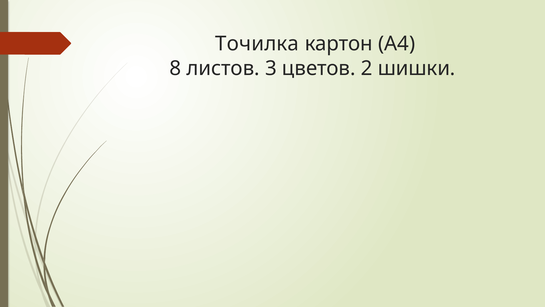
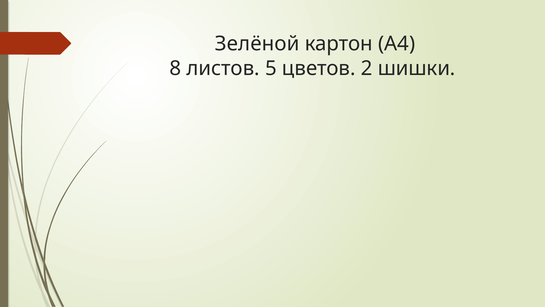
Точилка: Точилка -> Зелёной
3: 3 -> 5
